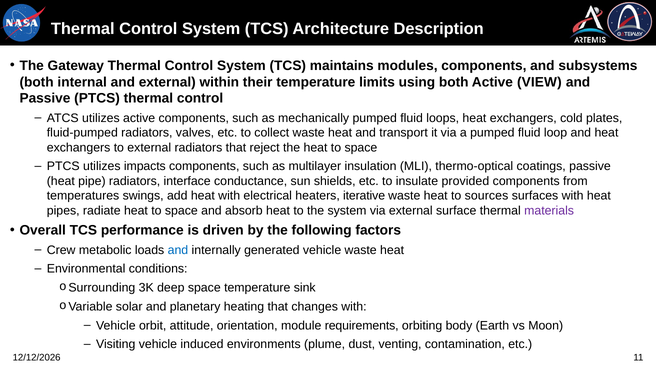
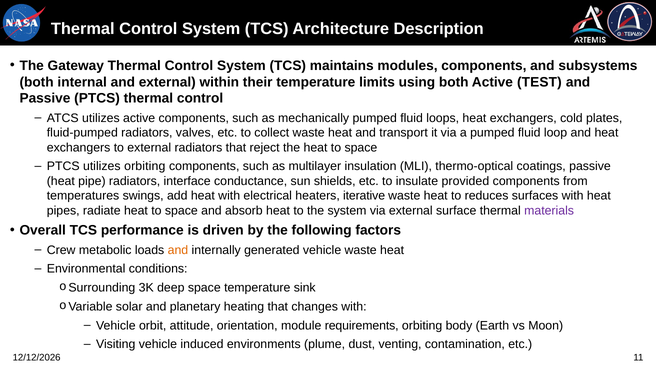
VIEW: VIEW -> TEST
utilizes impacts: impacts -> orbiting
sources: sources -> reduces
and at (178, 250) colour: blue -> orange
